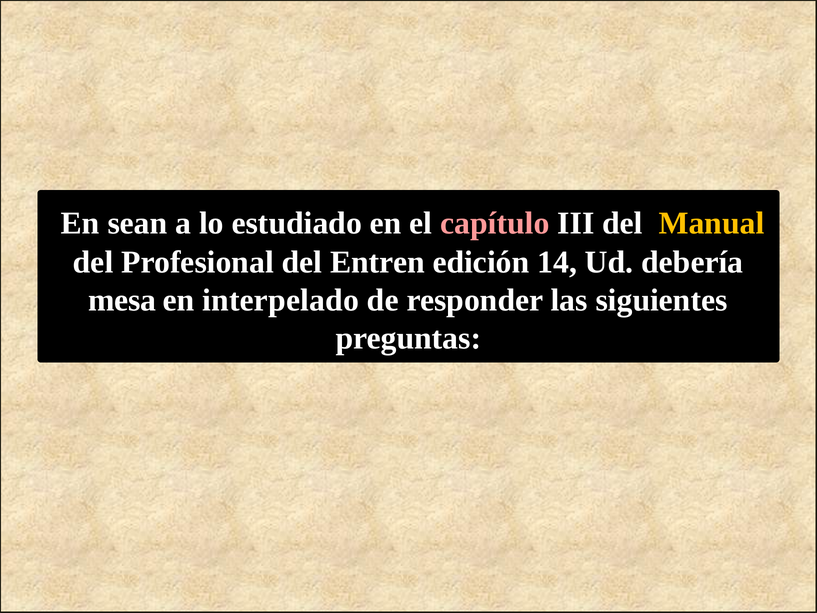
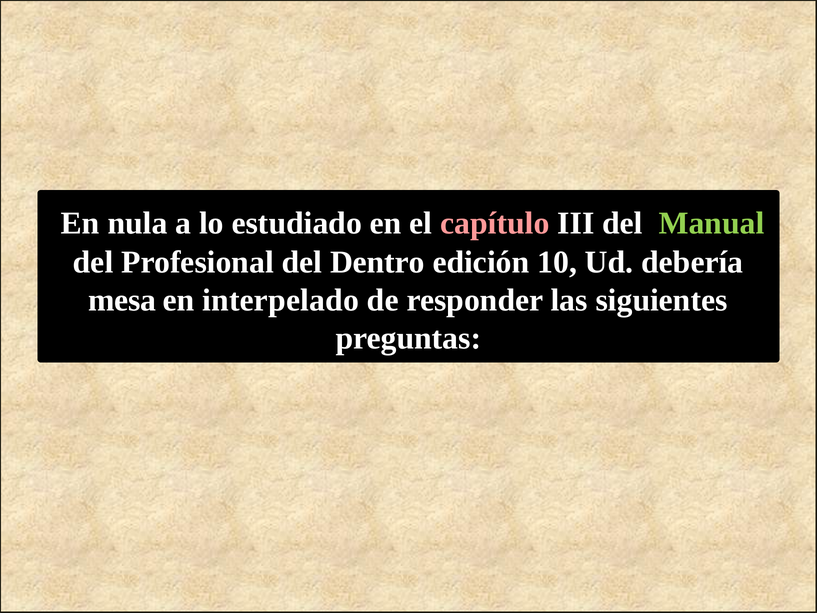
sean: sean -> nula
Manual colour: yellow -> light green
Entren: Entren -> Dentro
14: 14 -> 10
